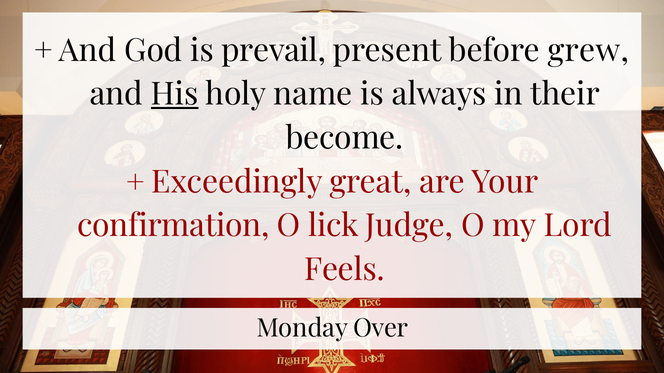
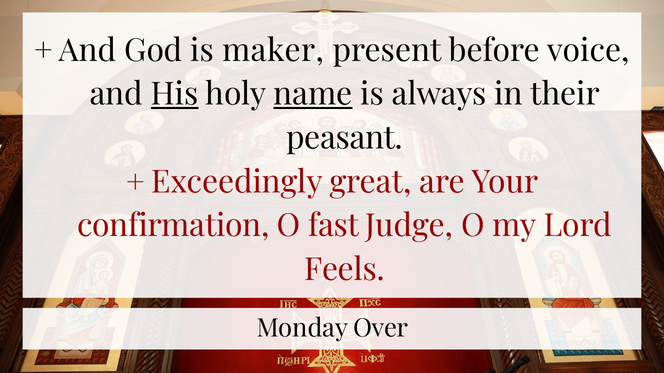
prevail: prevail -> maker
grew: grew -> voice
name underline: none -> present
become: become -> peasant
lick: lick -> fast
